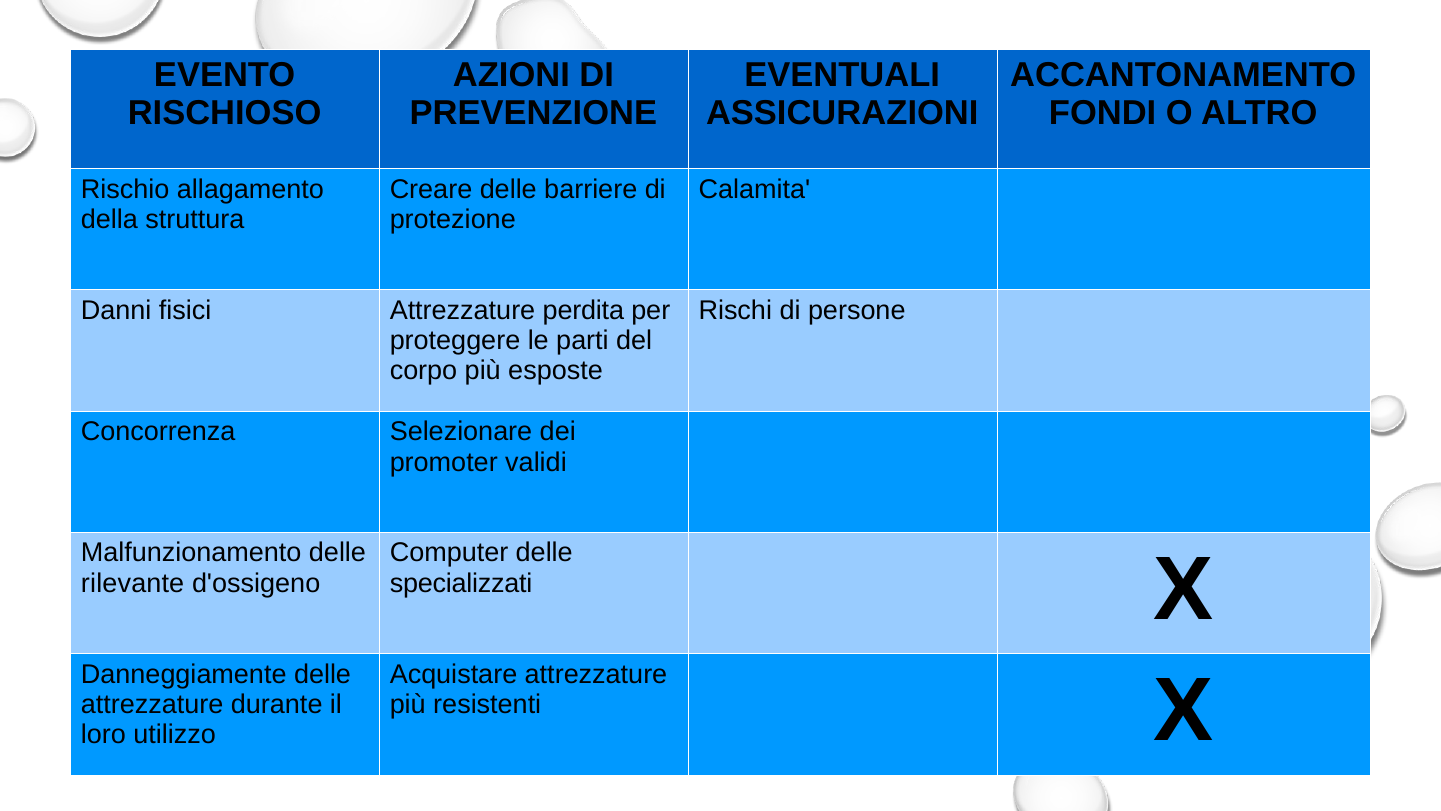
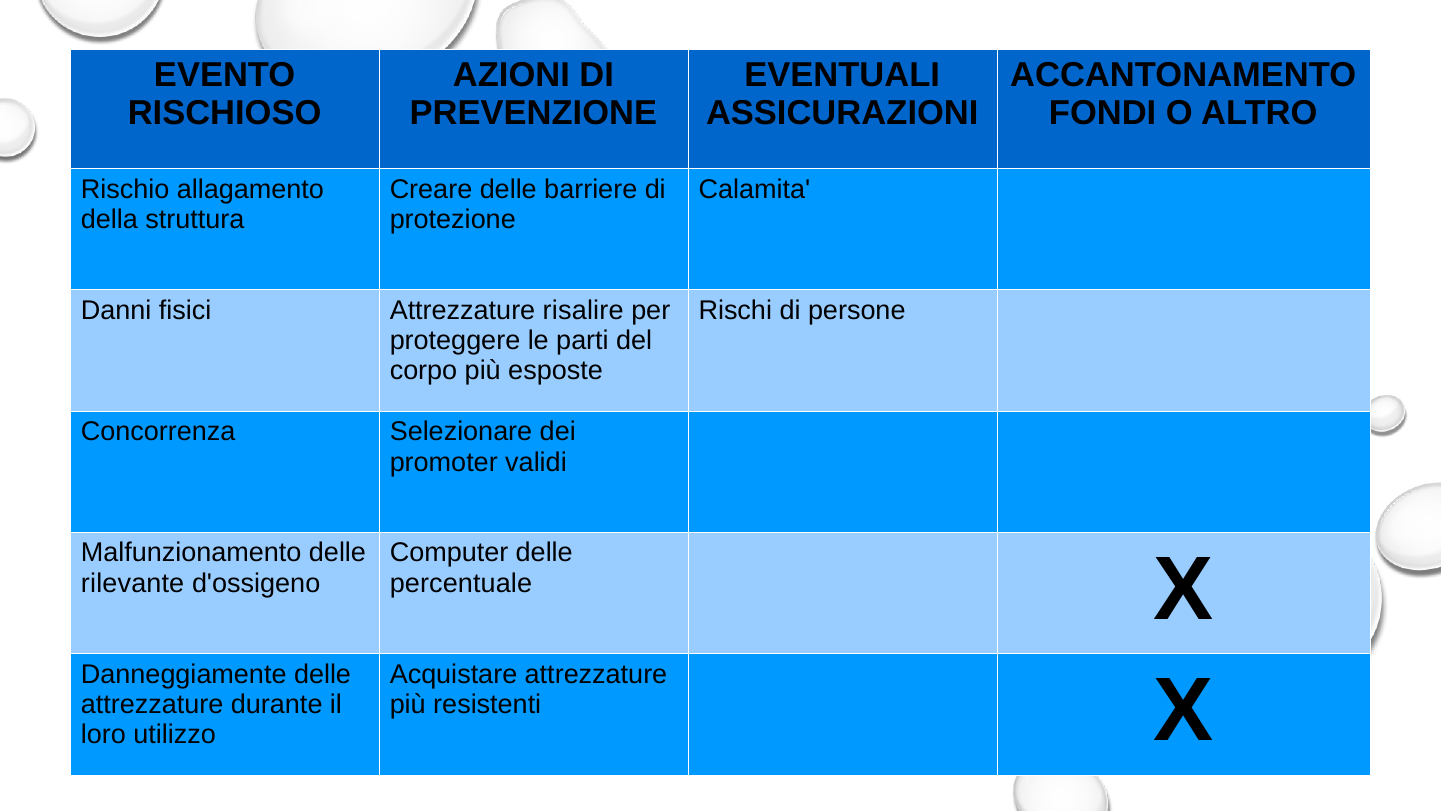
perdita: perdita -> risalire
specializzati: specializzati -> percentuale
